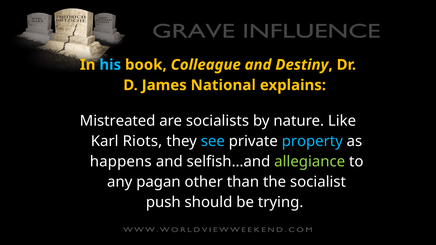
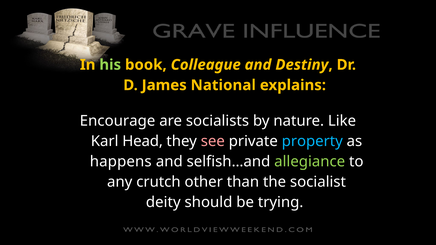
his colour: light blue -> light green
Mistreated: Mistreated -> Encourage
Riots: Riots -> Head
see colour: light blue -> pink
pagan: pagan -> crutch
push: push -> deity
